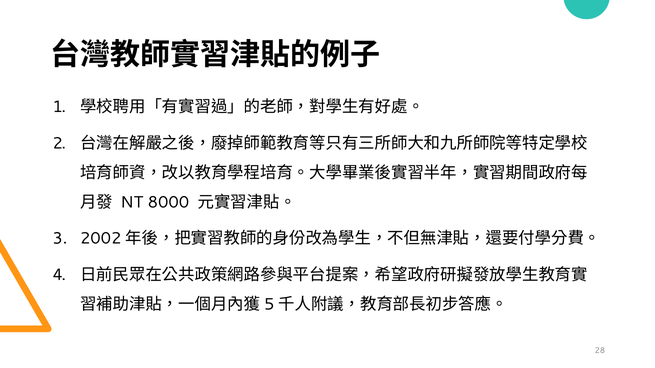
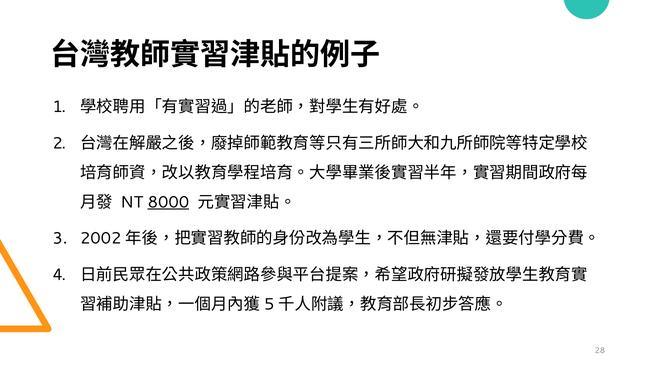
8000 underline: none -> present
